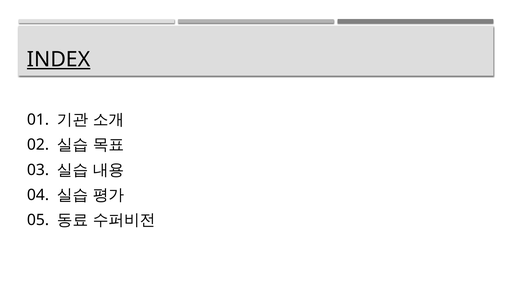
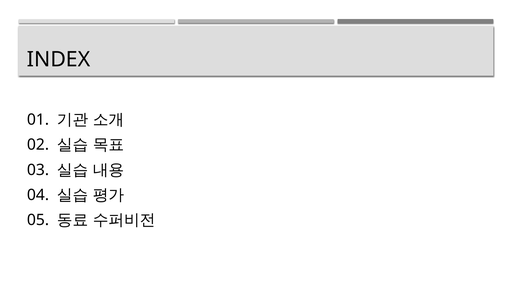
INDEX underline: present -> none
